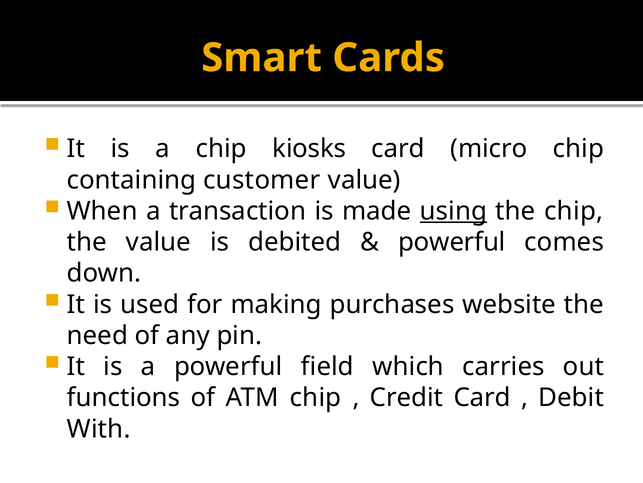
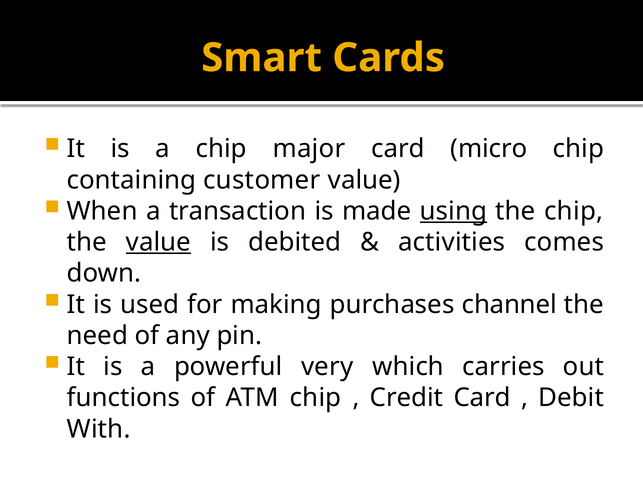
kiosks: kiosks -> major
value at (158, 242) underline: none -> present
powerful at (452, 242): powerful -> activities
website: website -> channel
field: field -> very
